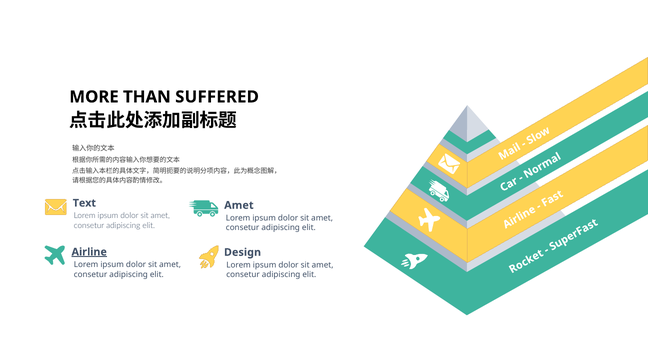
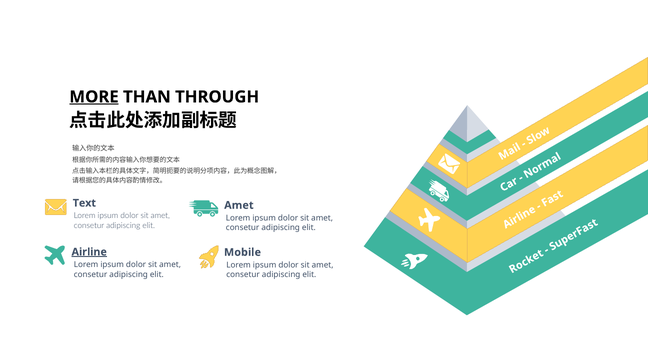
MORE underline: none -> present
SUFFERED: SUFFERED -> THROUGH
Design: Design -> Mobile
